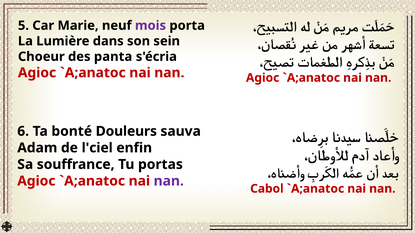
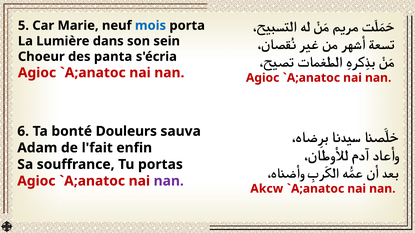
mois colour: purple -> blue
l'ciel: l'ciel -> l'fait
Cabol: Cabol -> Akcw
